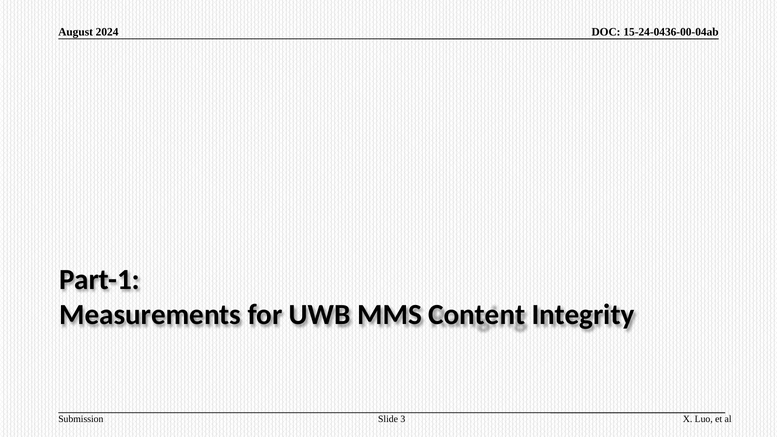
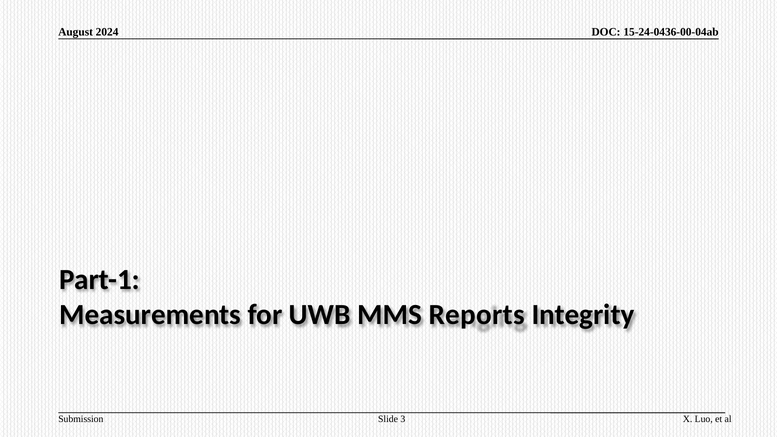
Content: Content -> Reports
